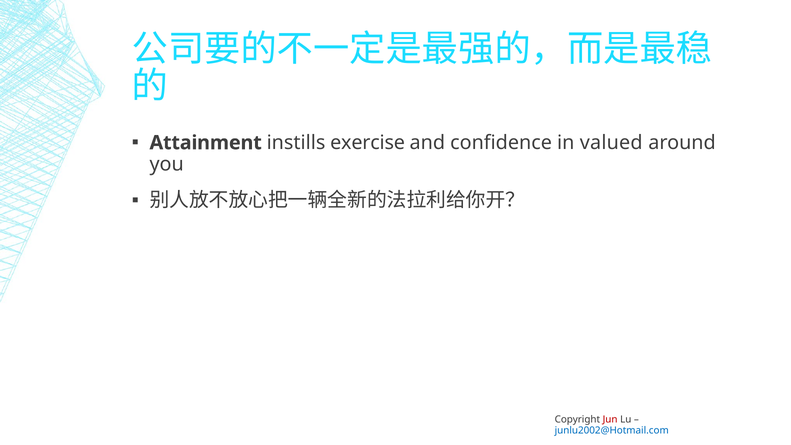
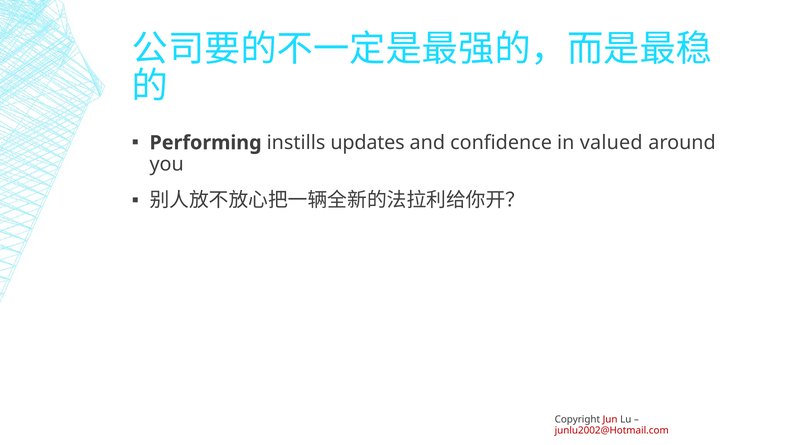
Attainment: Attainment -> Performing
exercise: exercise -> updates
junlu2002@Hotmail.com colour: blue -> red
